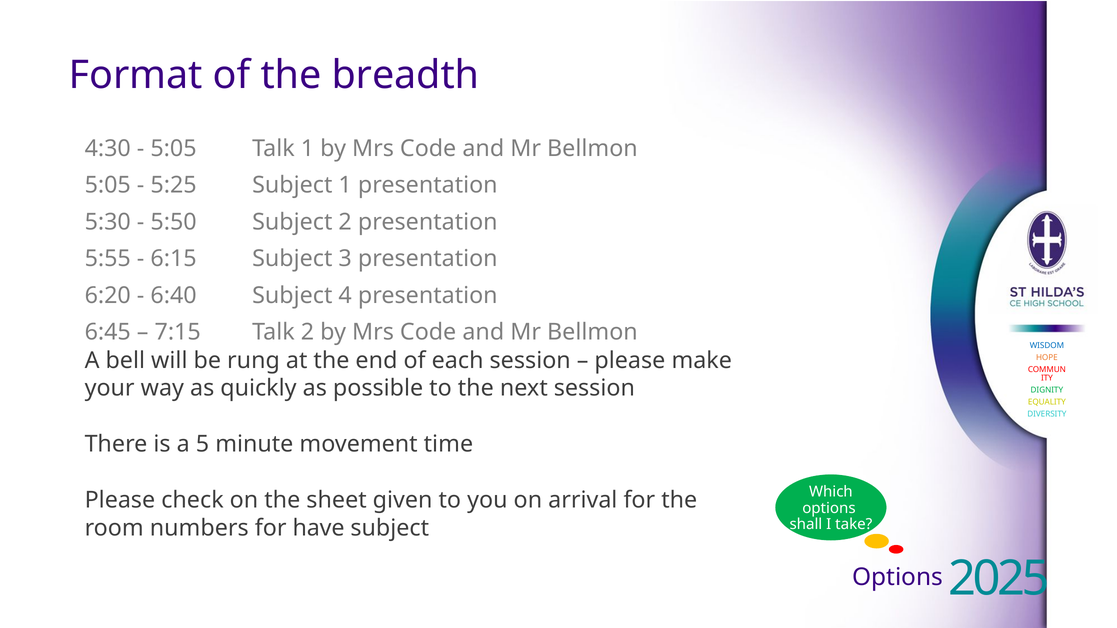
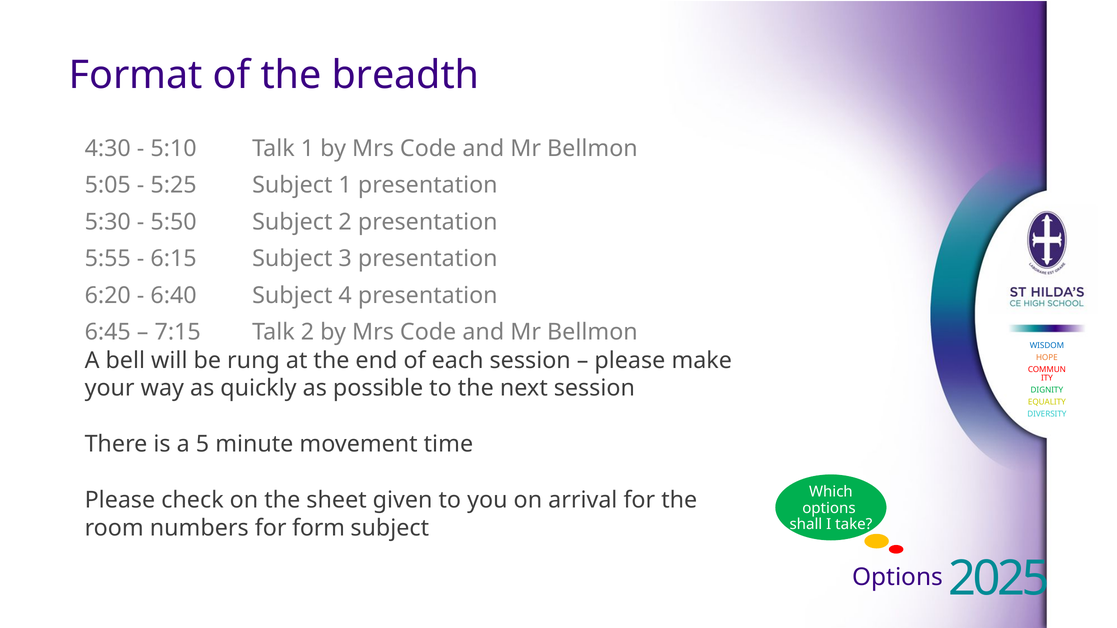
5:05 at (174, 149): 5:05 -> 5:10
have: have -> form
